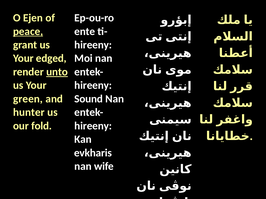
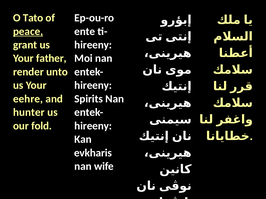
Ejen: Ejen -> Tato
edged: edged -> father
unto underline: present -> none
green: green -> eehre
Sound: Sound -> Spirits
